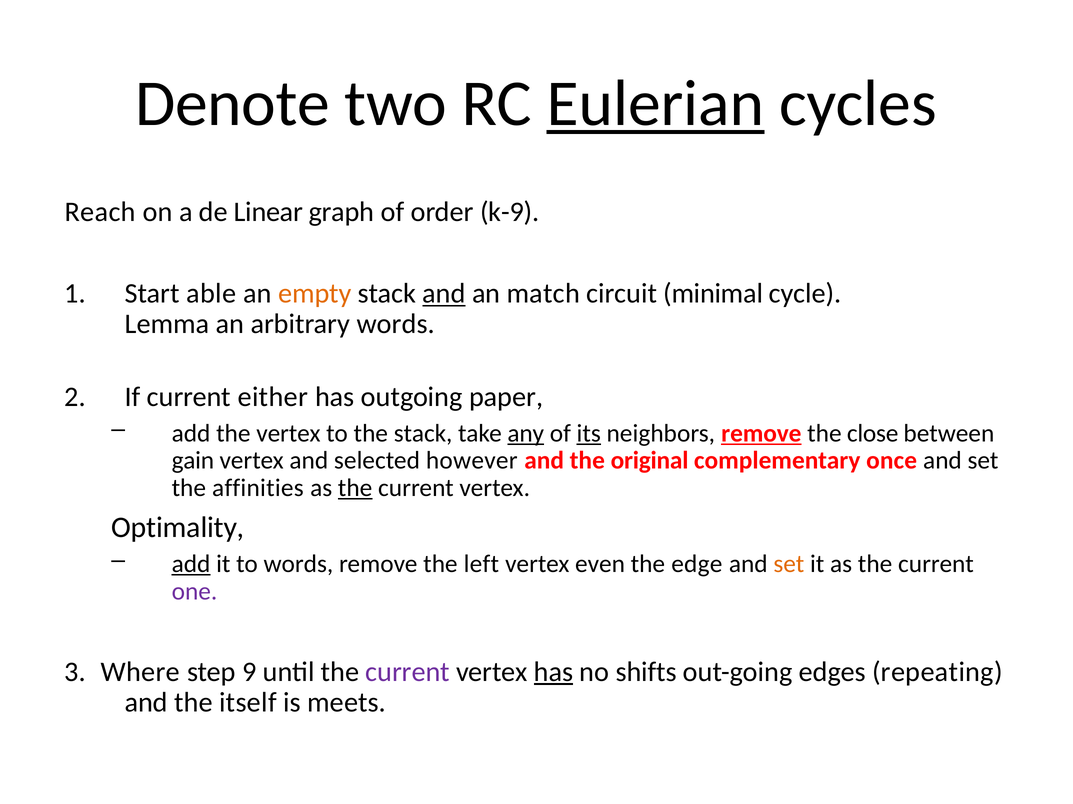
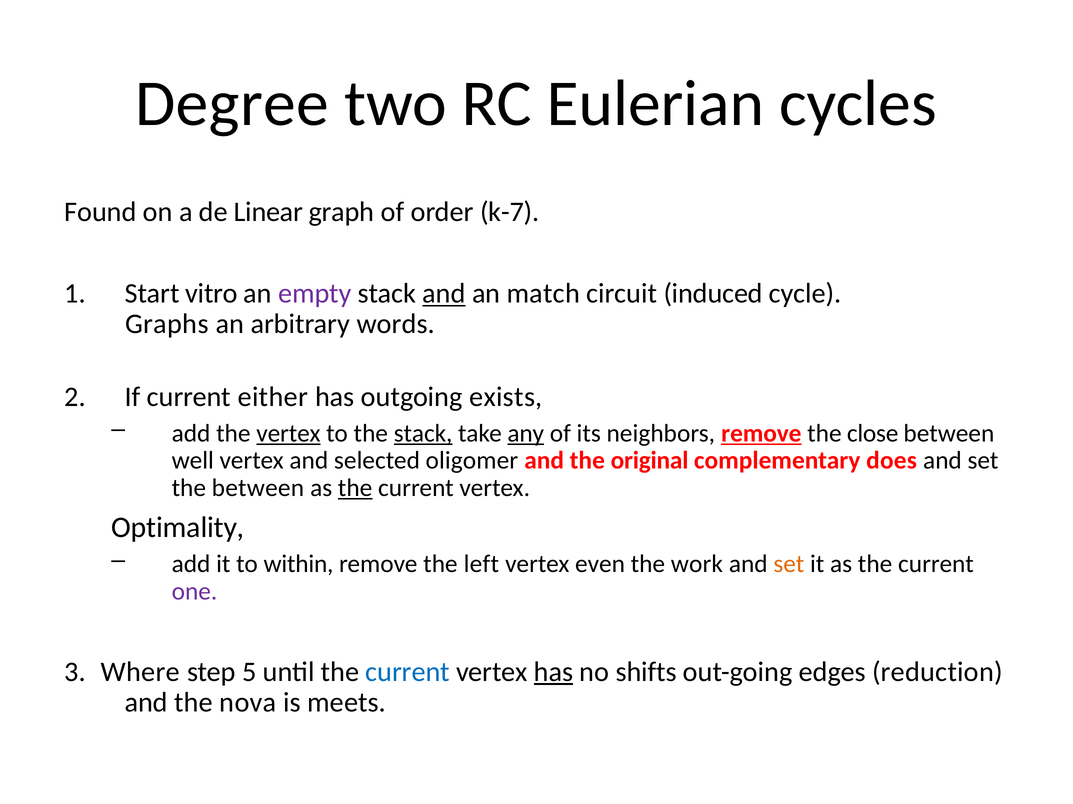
Denote: Denote -> Degree
Eulerian underline: present -> none
Reach: Reach -> Found
k-9: k-9 -> k-7
able: able -> vitro
empty colour: orange -> purple
minimal: minimal -> induced
Lemma: Lemma -> Graphs
paper: paper -> exists
vertex at (288, 434) underline: none -> present
stack at (423, 434) underline: none -> present
its underline: present -> none
gain: gain -> well
however: however -> oligomer
once: once -> does
the affinities: affinities -> between
add at (191, 565) underline: present -> none
to words: words -> within
edge: edge -> work
9: 9 -> 5
current at (408, 672) colour: purple -> blue
repeating: repeating -> reduction
itself: itself -> nova
